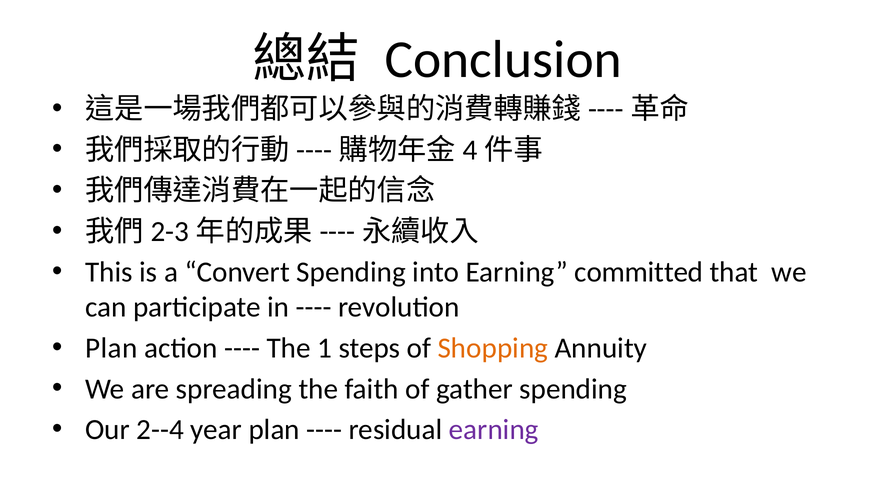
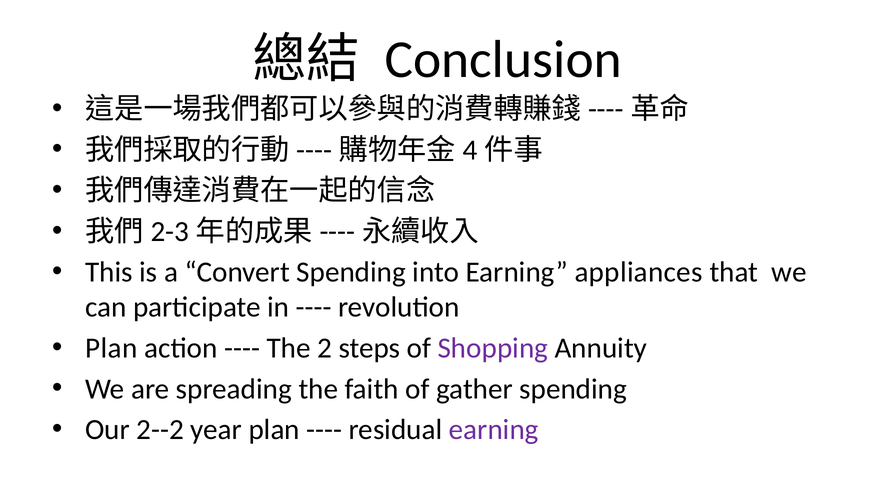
committed: committed -> appliances
1: 1 -> 2
Shopping colour: orange -> purple
2--4: 2--4 -> 2--2
